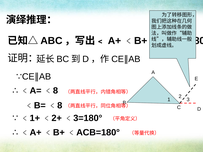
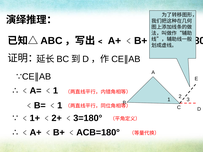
8 at (55, 91): 8 -> 1
8 at (60, 106): 8 -> 1
